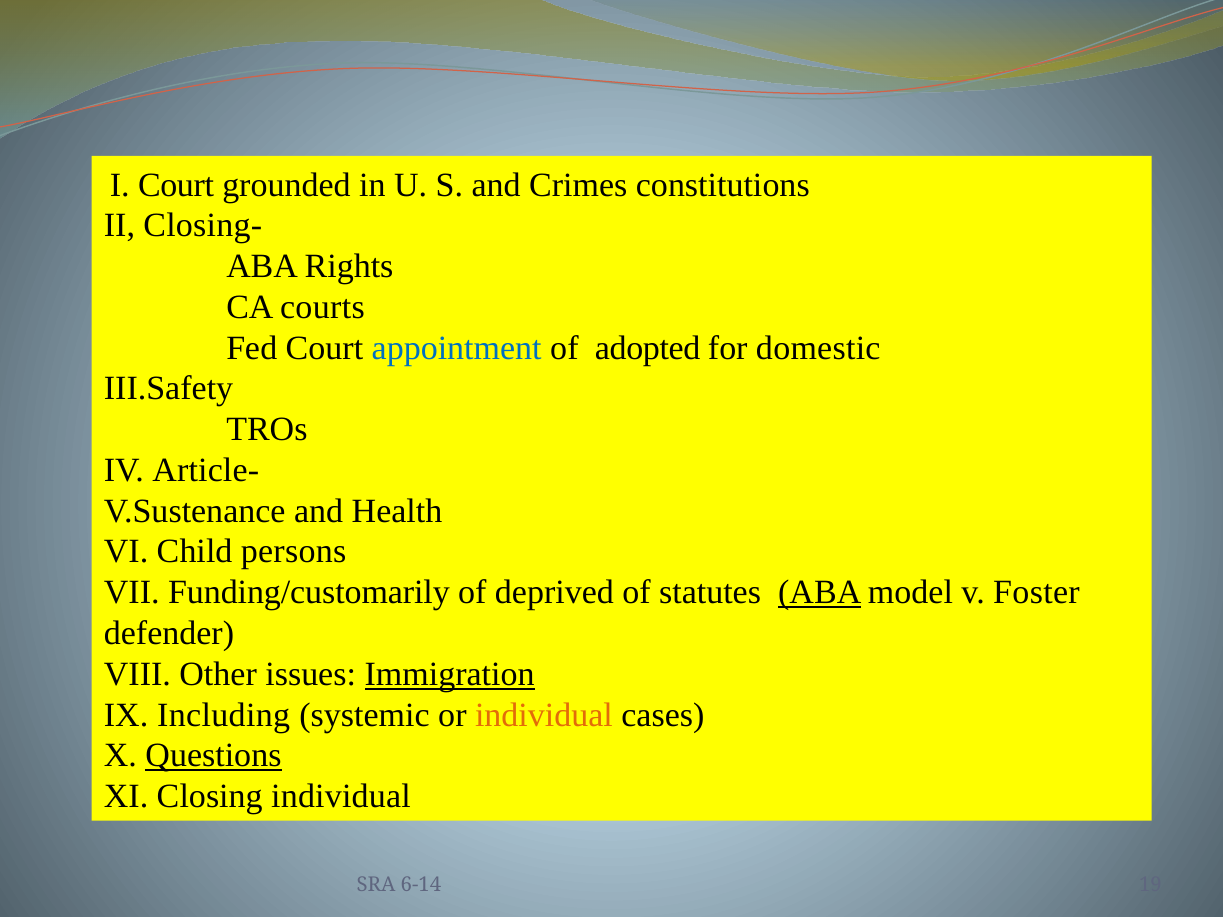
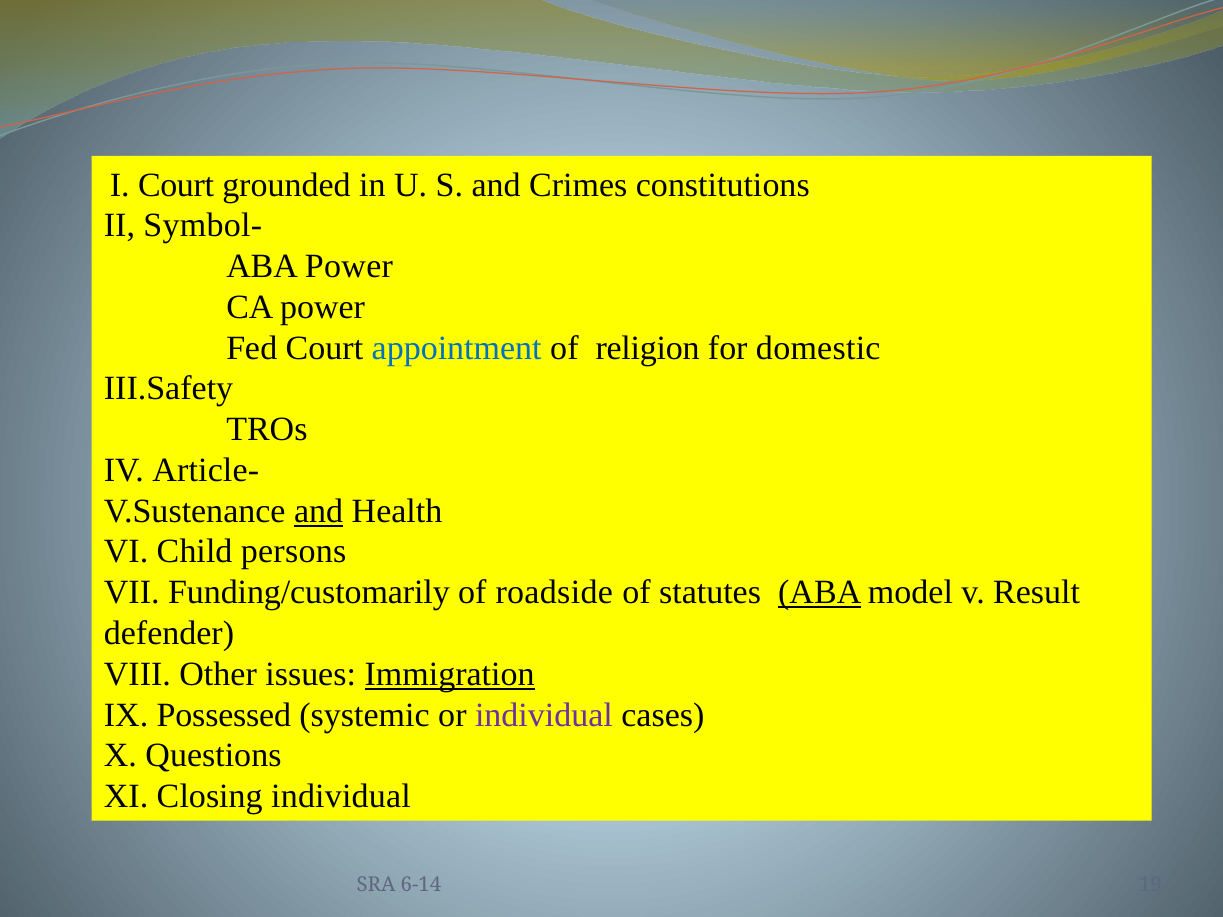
Closing-: Closing- -> Symbol-
ABA Rights: Rights -> Power
CA courts: courts -> power
adopted: adopted -> religion
and at (319, 511) underline: none -> present
deprived: deprived -> roadside
Foster: Foster -> Result
Including: Including -> Possessed
individual at (544, 715) colour: orange -> purple
Questions underline: present -> none
